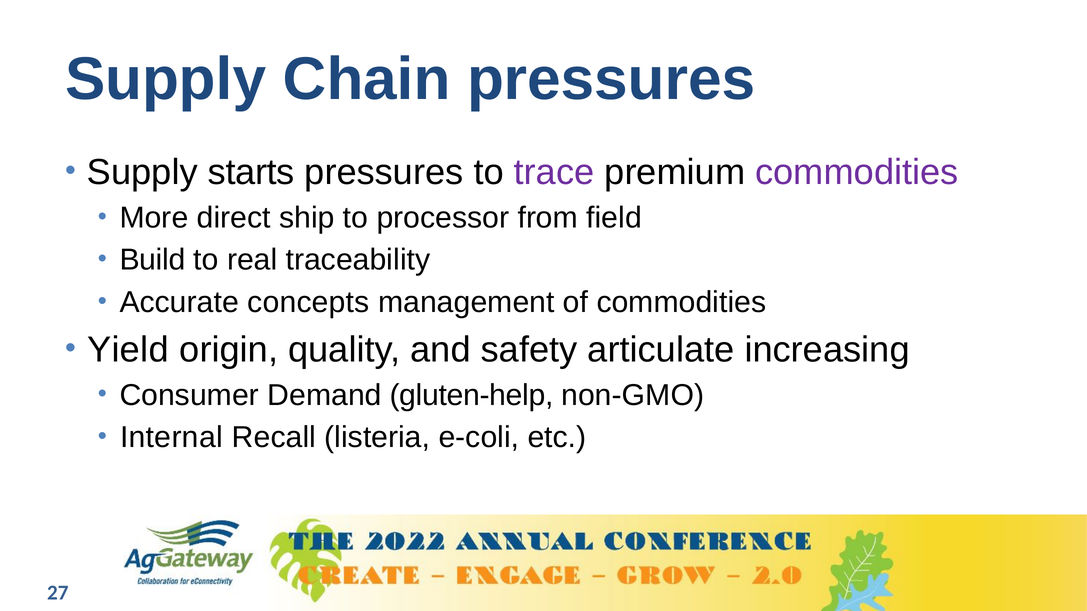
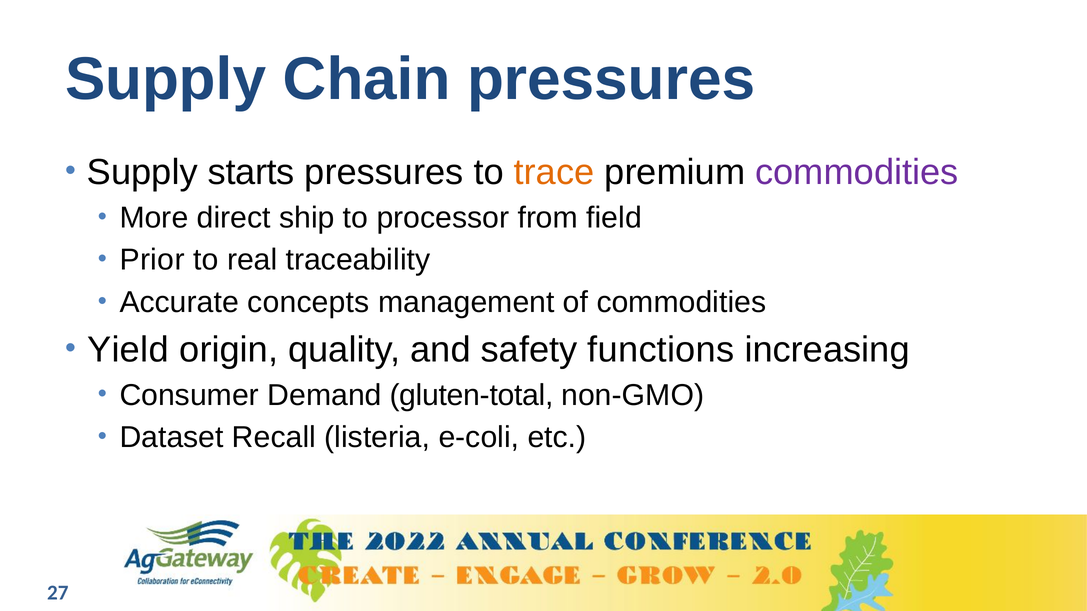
trace colour: purple -> orange
Build: Build -> Prior
articulate: articulate -> functions
gluten-help: gluten-help -> gluten-total
Internal: Internal -> Dataset
